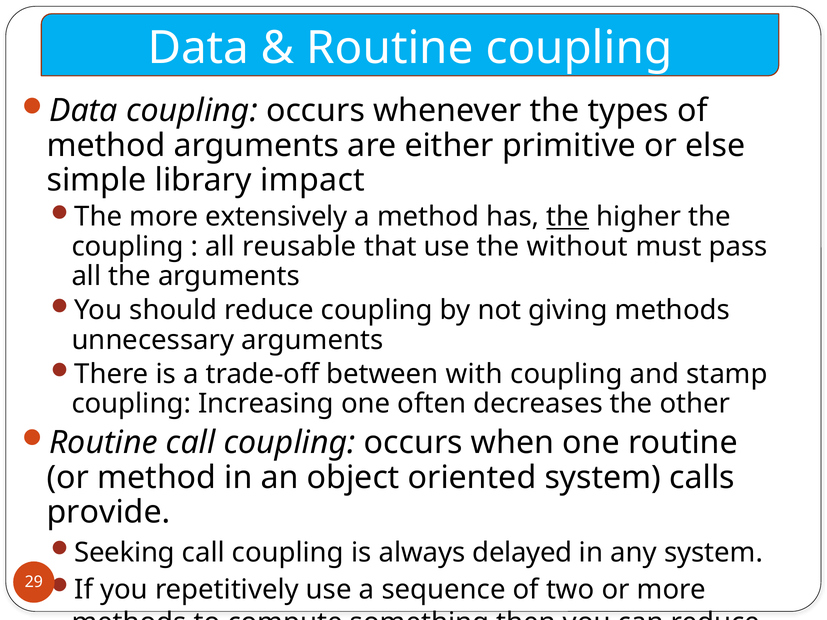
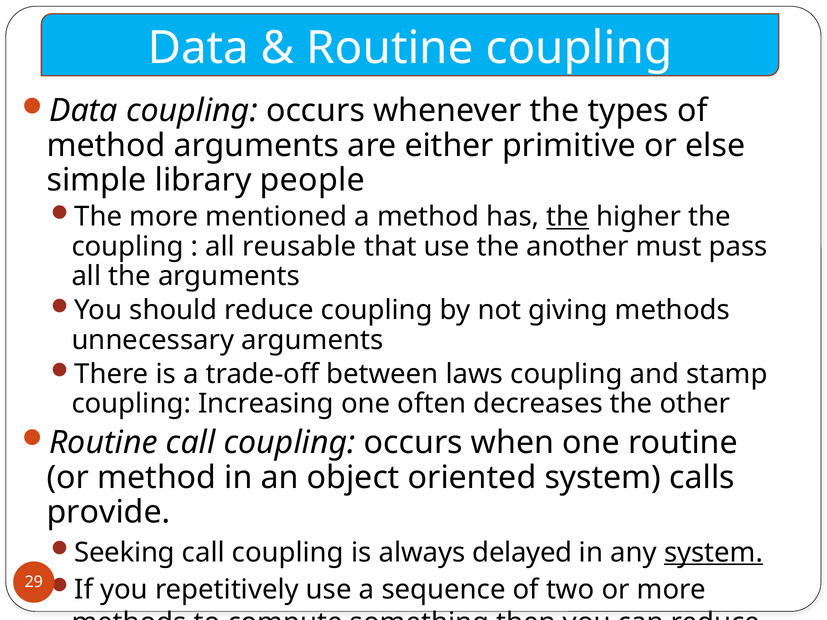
impact: impact -> people
extensively: extensively -> mentioned
without: without -> another
with: with -> laws
system at (714, 553) underline: none -> present
